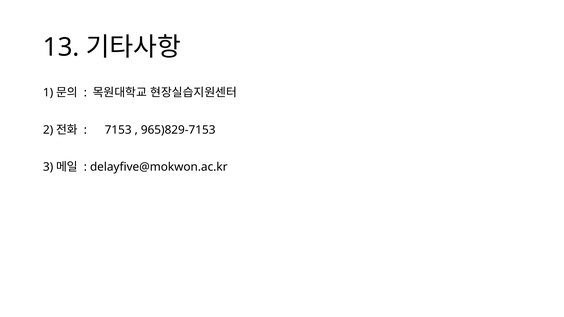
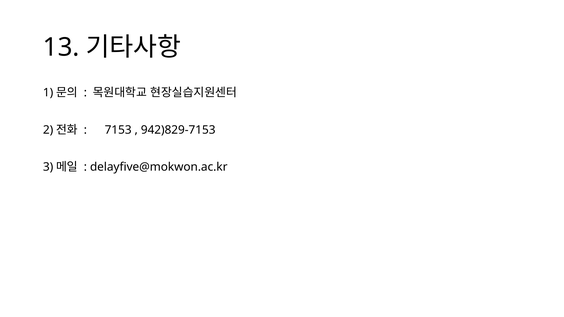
965)829-7153: 965)829-7153 -> 942)829-7153
